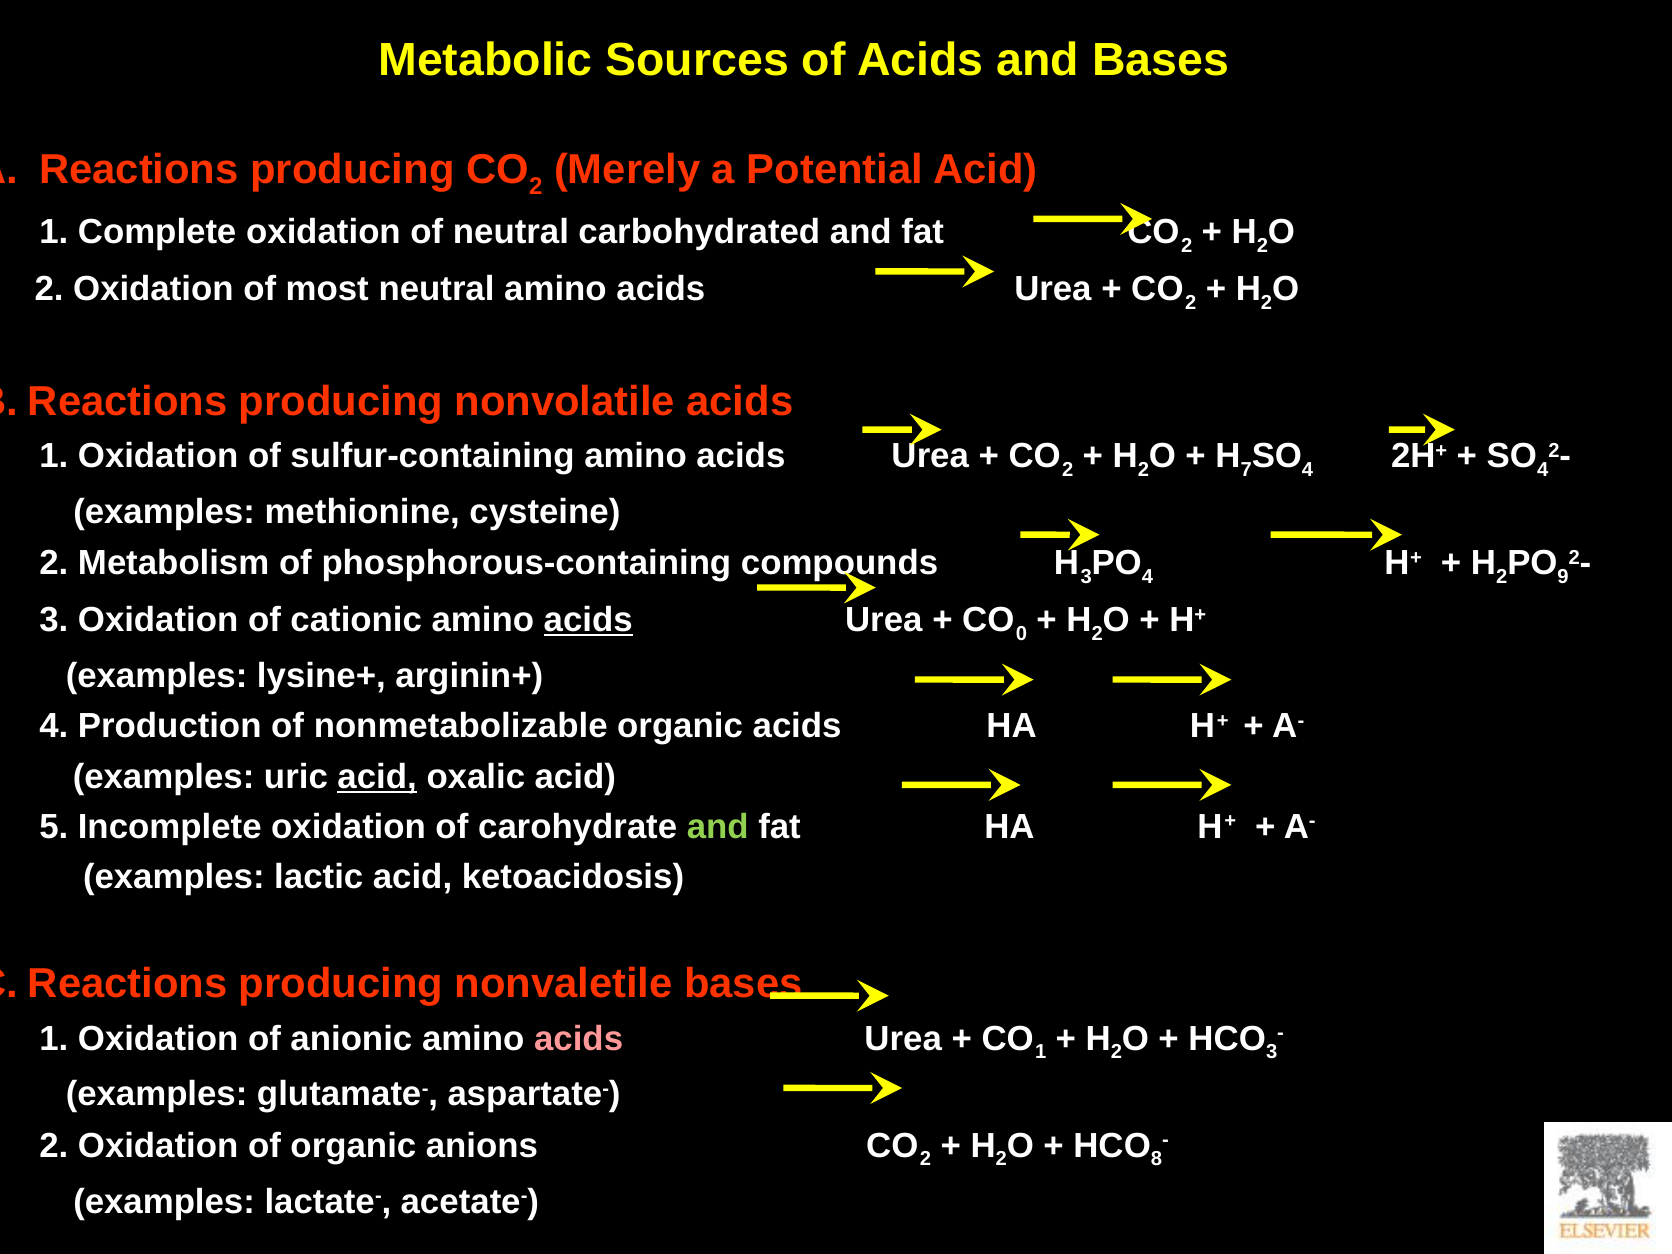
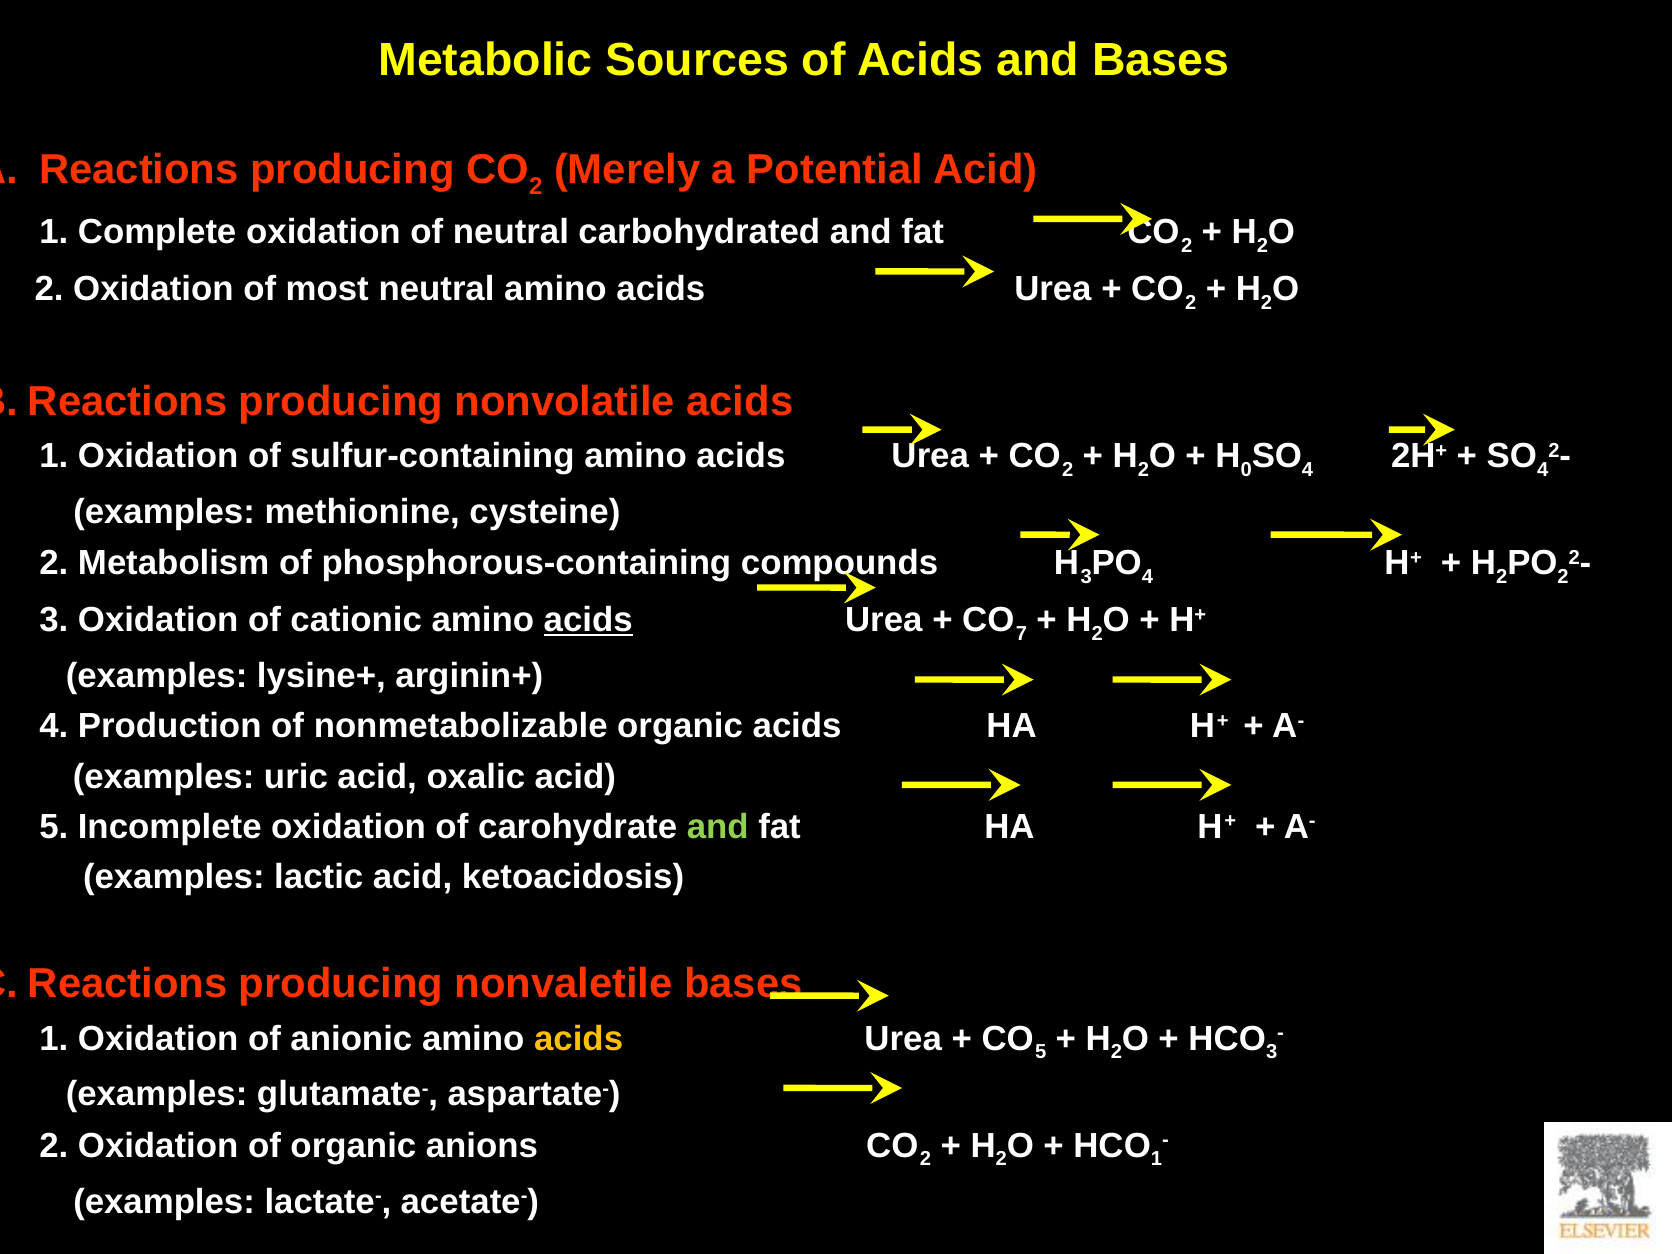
7: 7 -> 0
9 at (1563, 577): 9 -> 2
0: 0 -> 7
acid at (377, 777) underline: present -> none
acids at (579, 1039) colour: pink -> yellow
1 at (1041, 1052): 1 -> 5
8 at (1157, 1159): 8 -> 1
